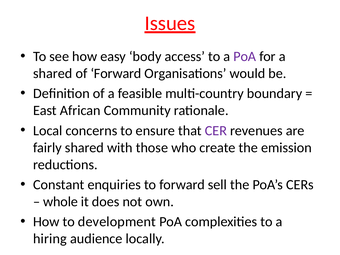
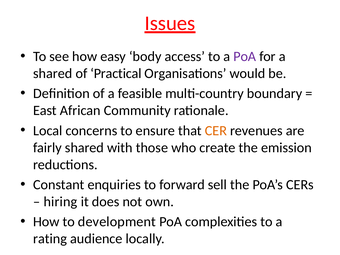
of Forward: Forward -> Practical
CER colour: purple -> orange
whole: whole -> hiring
hiring: hiring -> rating
